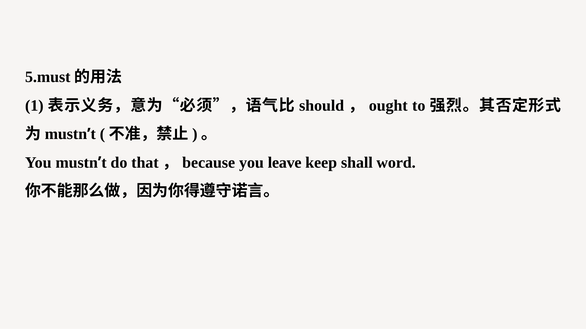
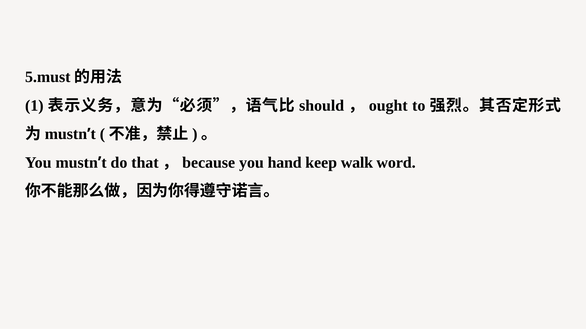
leave: leave -> hand
shall: shall -> walk
